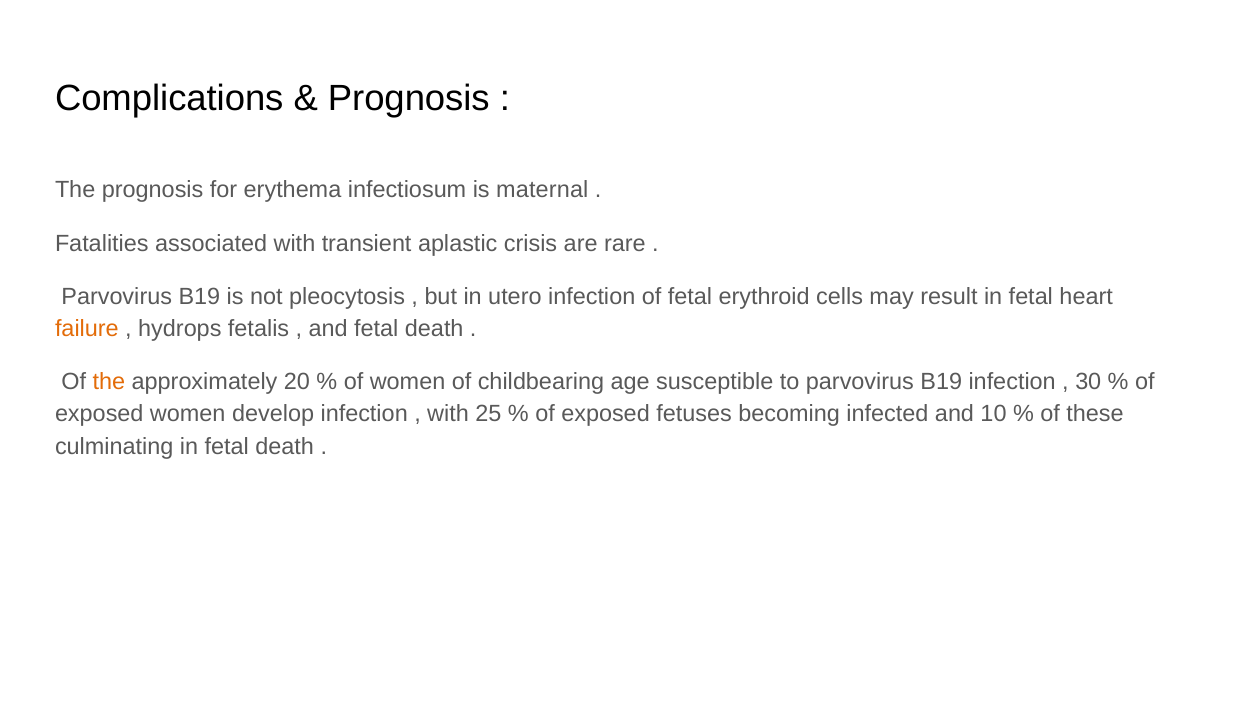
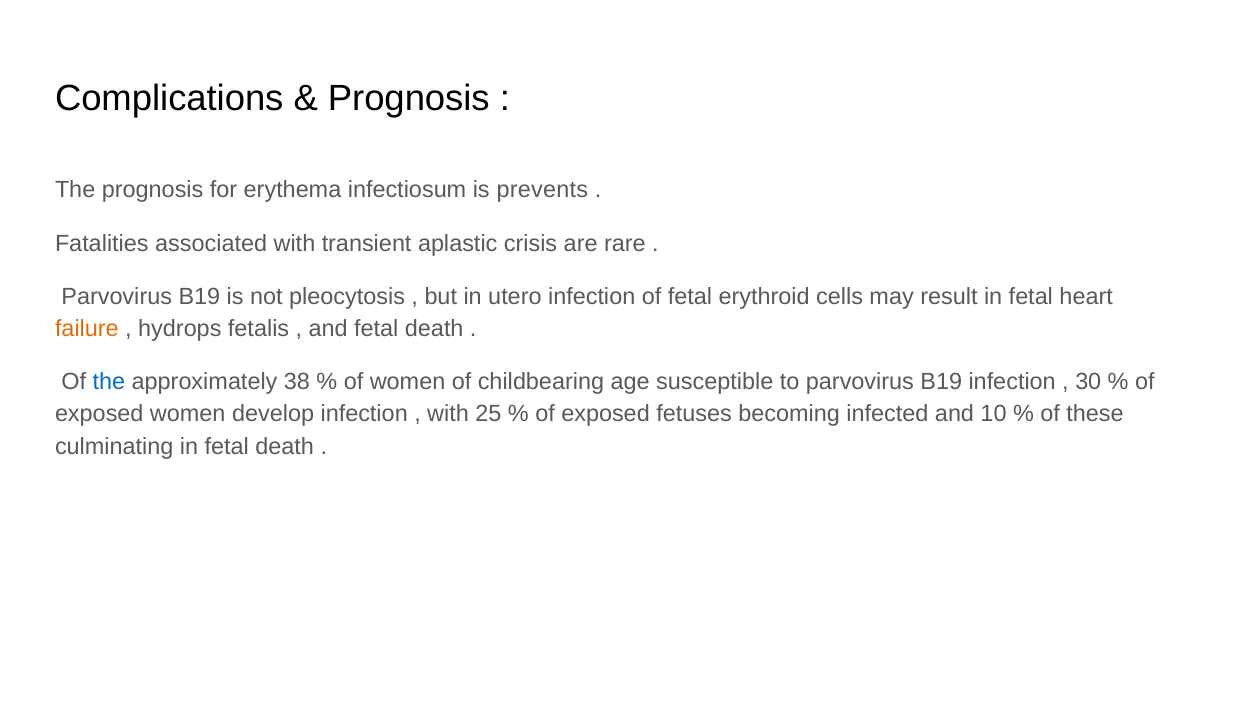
maternal: maternal -> prevents
the at (109, 382) colour: orange -> blue
20: 20 -> 38
